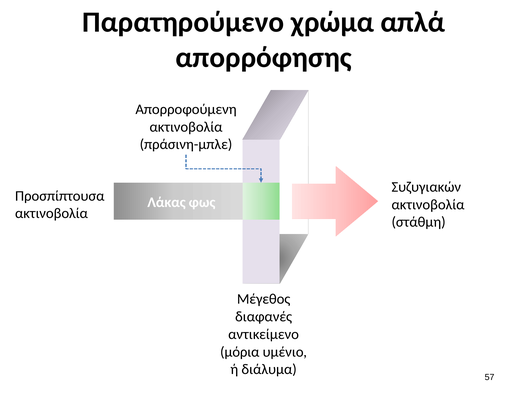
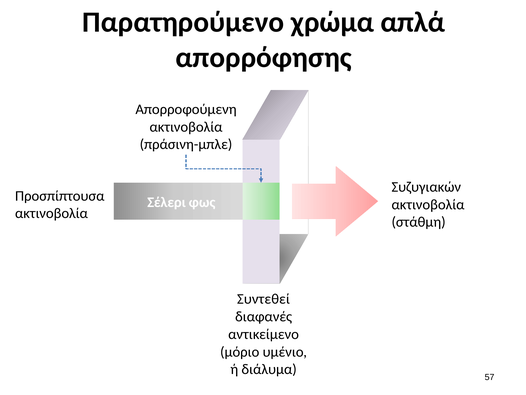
Λάκας: Λάκας -> Σέλερι
Μέγεθος: Μέγεθος -> Συντεθεί
μόρια: μόρια -> μόριο
